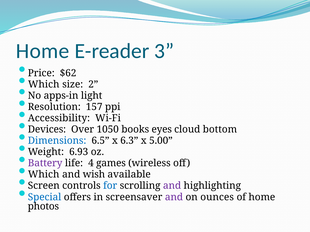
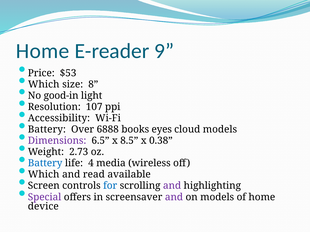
3: 3 -> 9
$62: $62 -> $53
2: 2 -> 8
apps-in: apps-in -> good-in
157: 157 -> 107
Devices at (47, 130): Devices -> Battery
1050: 1050 -> 6888
cloud bottom: bottom -> models
Dimensions colour: blue -> purple
6.3: 6.3 -> 8.5
5.00: 5.00 -> 0.38
6.93: 6.93 -> 2.73
Battery at (45, 164) colour: purple -> blue
games: games -> media
wish: wish -> read
Special colour: blue -> purple
on ounces: ounces -> models
photos: photos -> device
